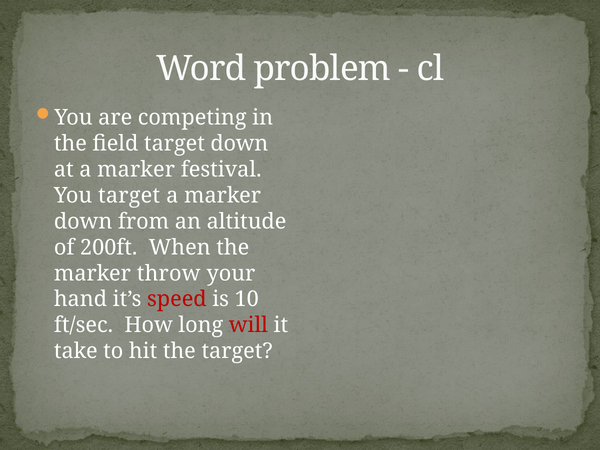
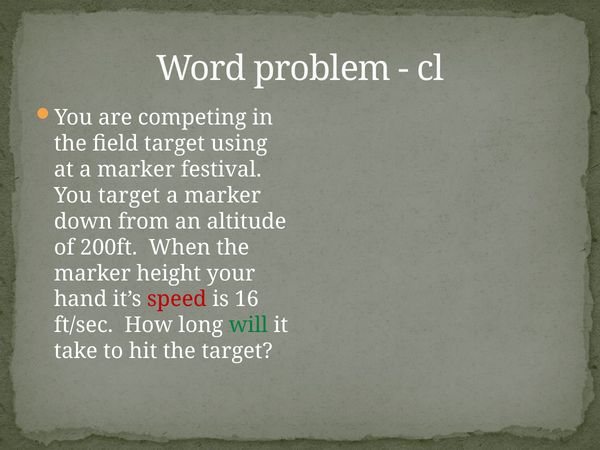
target down: down -> using
throw: throw -> height
10: 10 -> 16
will colour: red -> green
